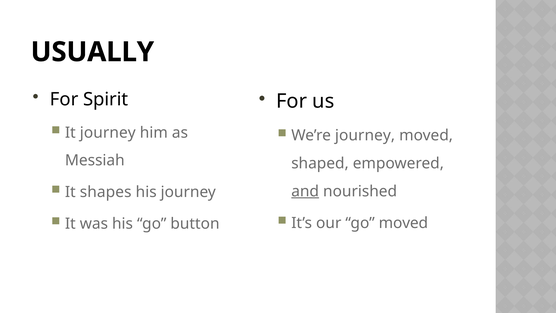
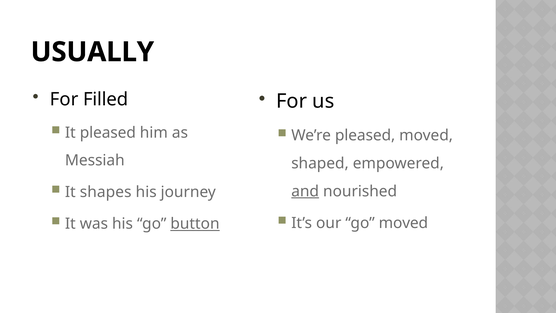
Spirit: Spirit -> Filled
It journey: journey -> pleased
We’re journey: journey -> pleased
button underline: none -> present
